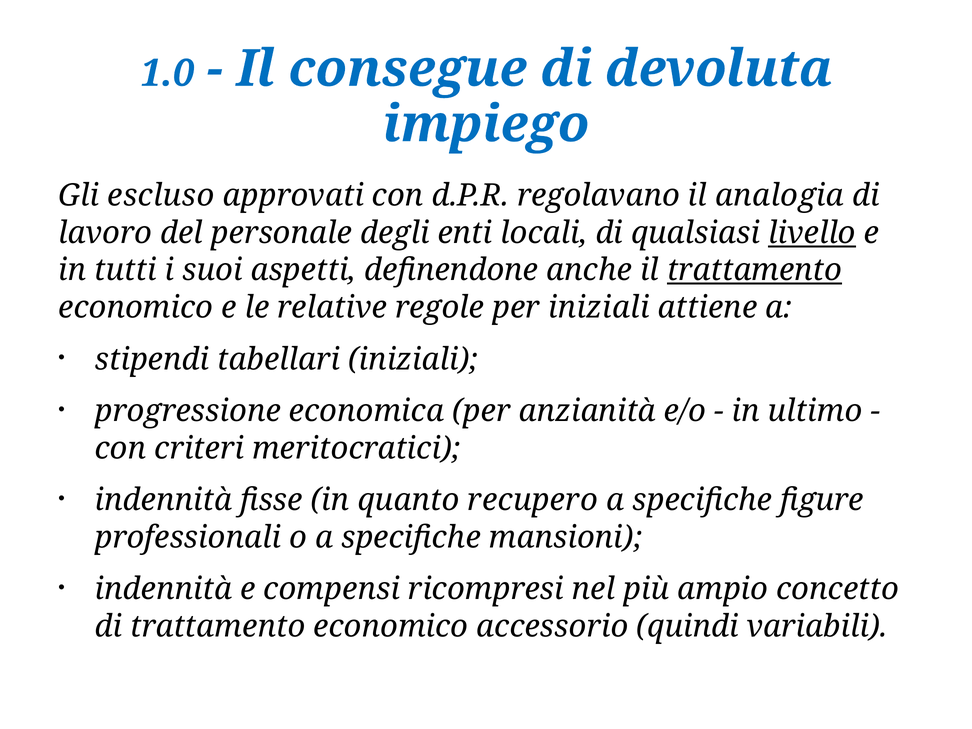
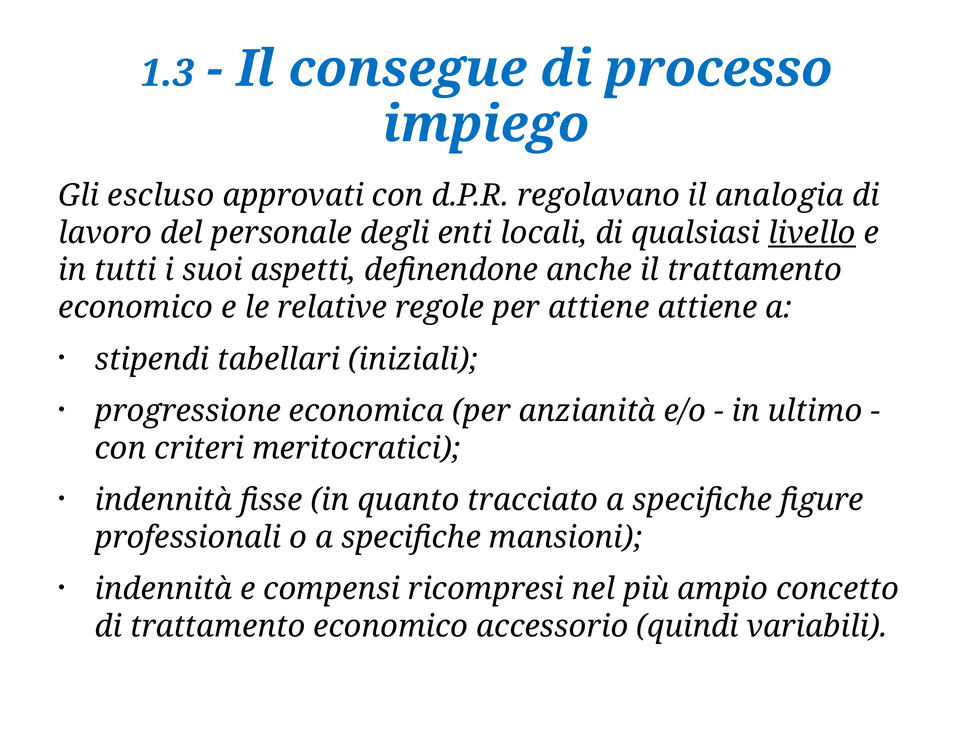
1.0: 1.0 -> 1.3
devoluta: devoluta -> processo
trattamento at (755, 270) underline: present -> none
per iniziali: iniziali -> attiene
recupero: recupero -> tracciato
